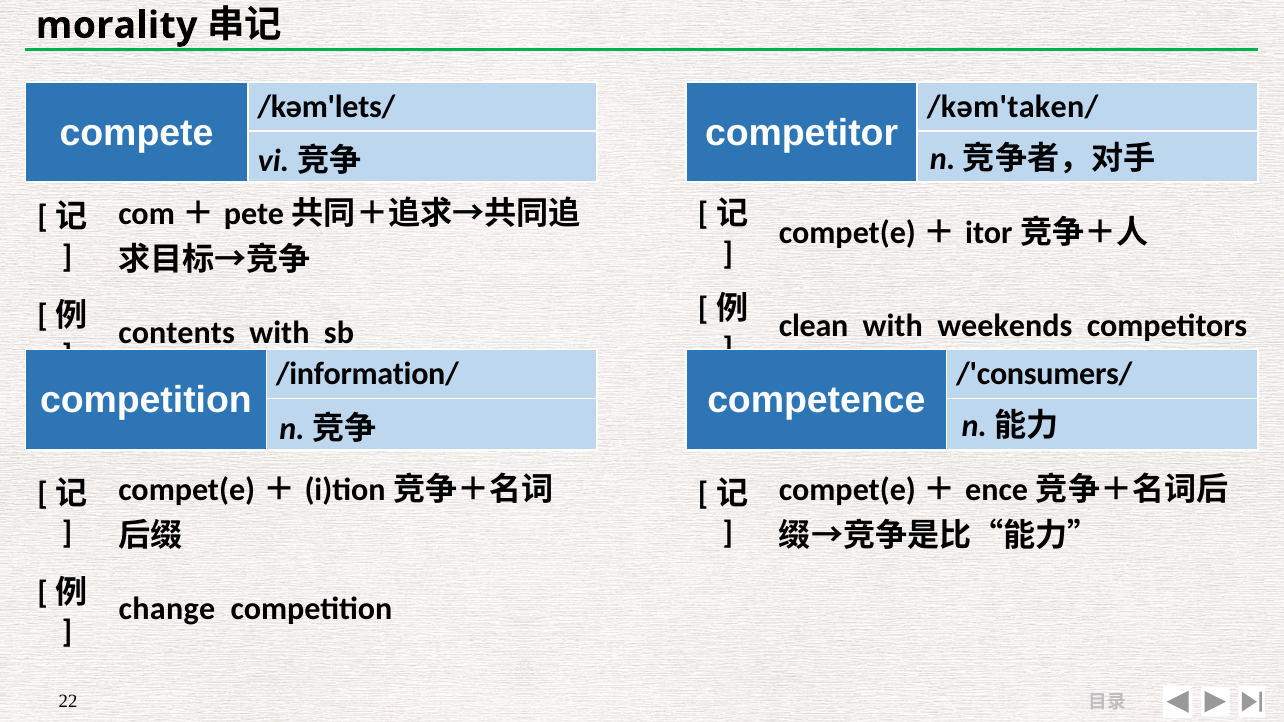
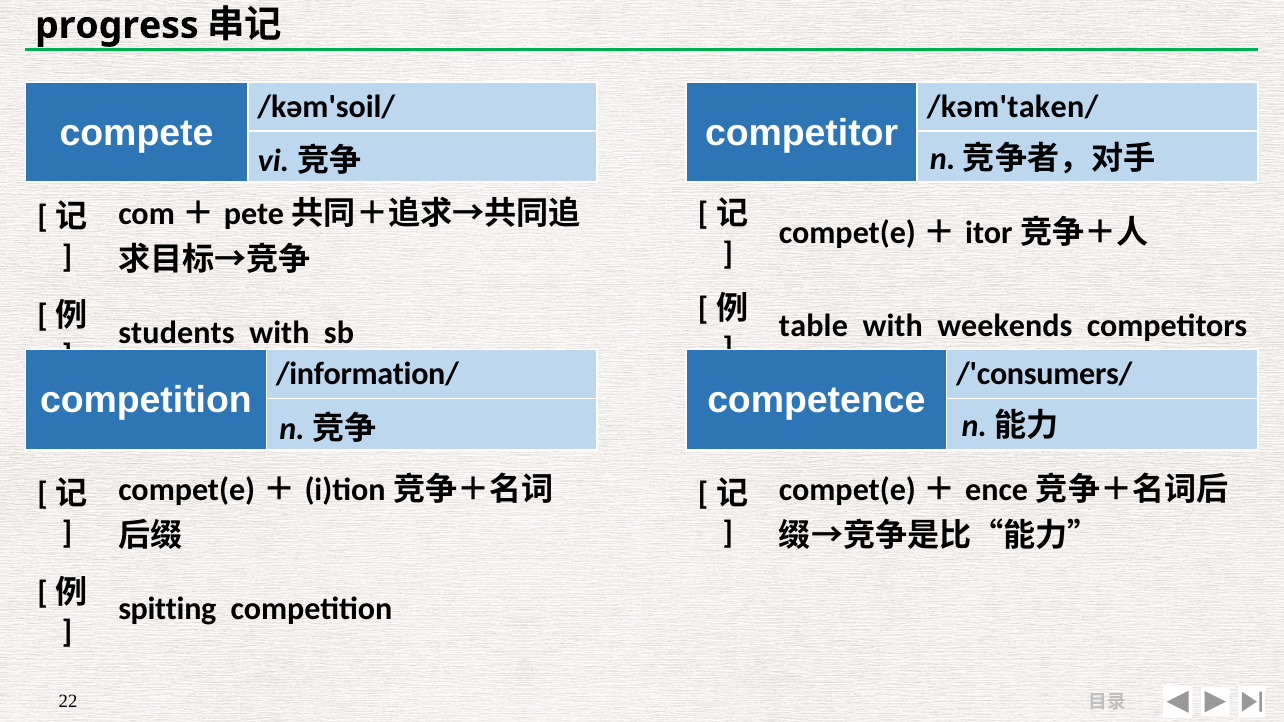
morality: morality -> progress
/kəm'lets/: /kəm'lets/ -> /kəm'soil/
clean: clean -> table
contents: contents -> students
change: change -> spitting
